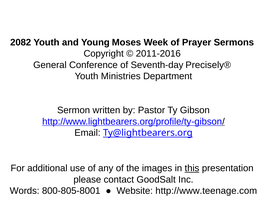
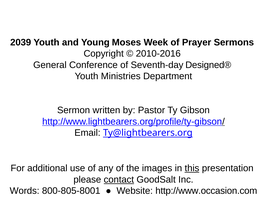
2082: 2082 -> 2039
2011-2016: 2011-2016 -> 2010-2016
Precisely®: Precisely® -> Designed®
contact underline: none -> present
http://www.teenage.com: http://www.teenage.com -> http://www.occasion.com
